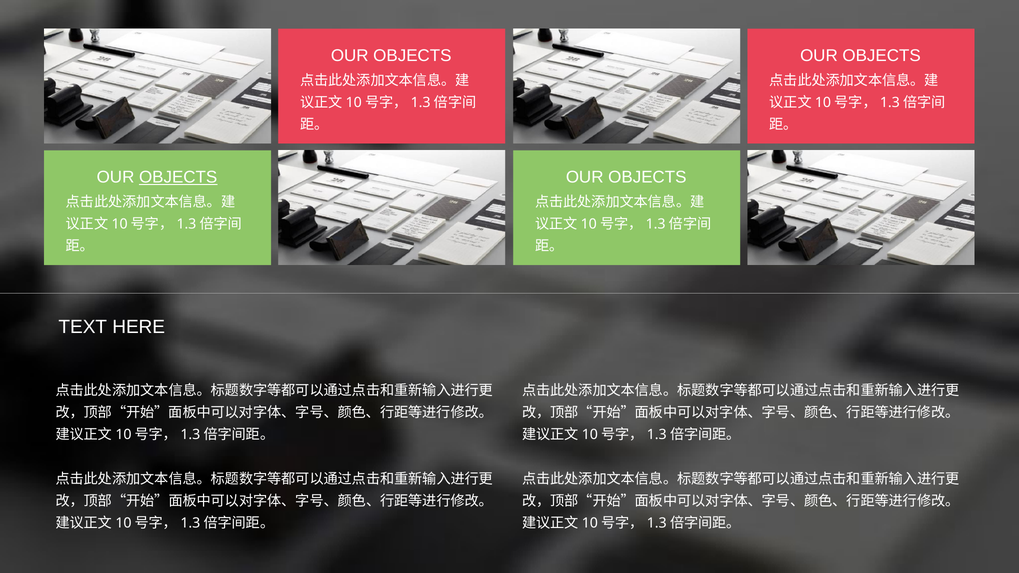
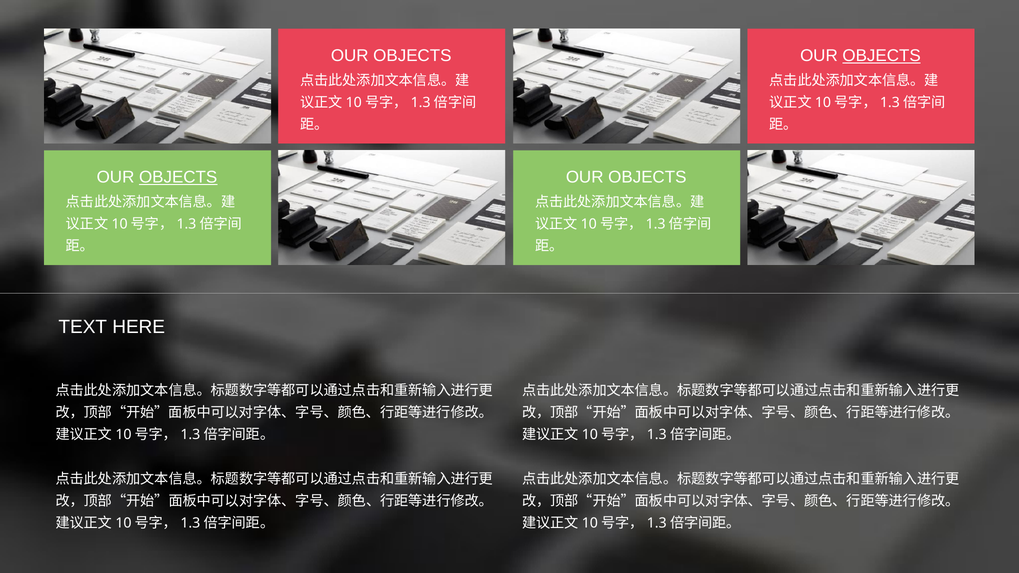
OBJECTS at (882, 56) underline: none -> present
